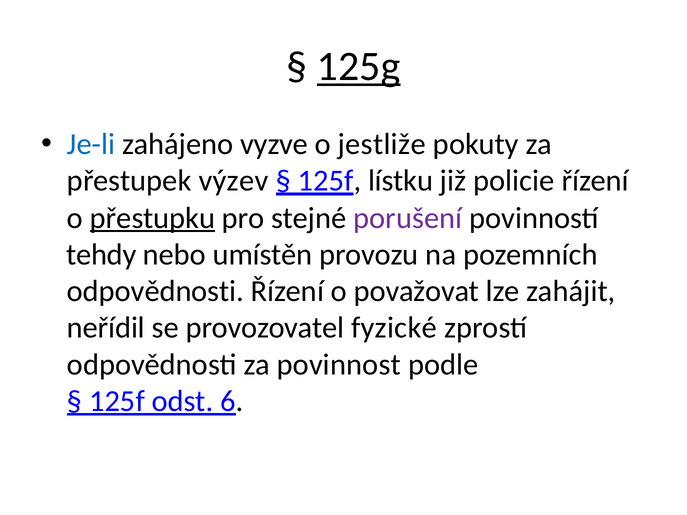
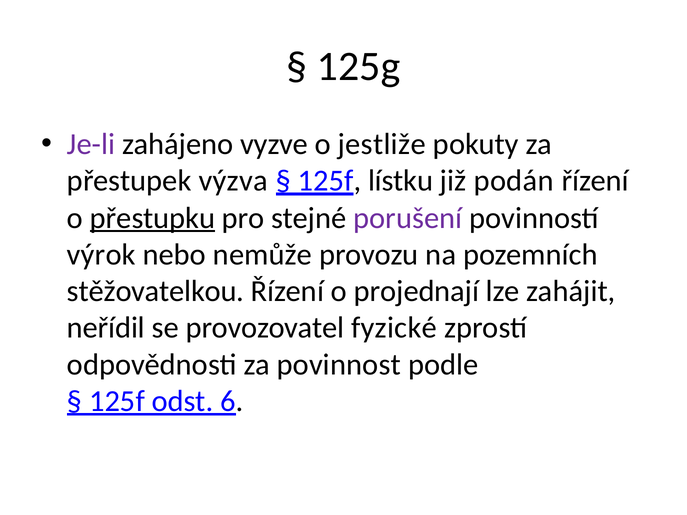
125g underline: present -> none
Je-li colour: blue -> purple
výzev: výzev -> výzva
policie: policie -> podán
tehdy: tehdy -> výrok
umístěn: umístěn -> nemůže
odpovědnosti at (156, 291): odpovědnosti -> stěžovatelkou
považovat: považovat -> projednají
